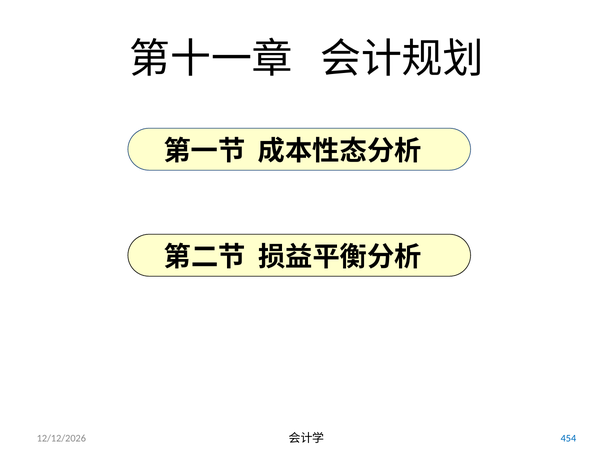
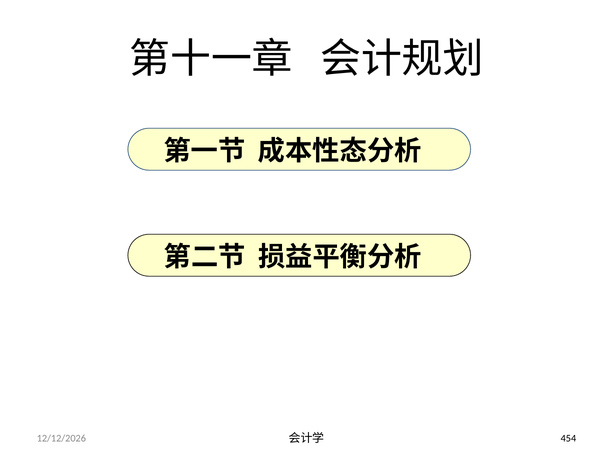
454 colour: blue -> black
